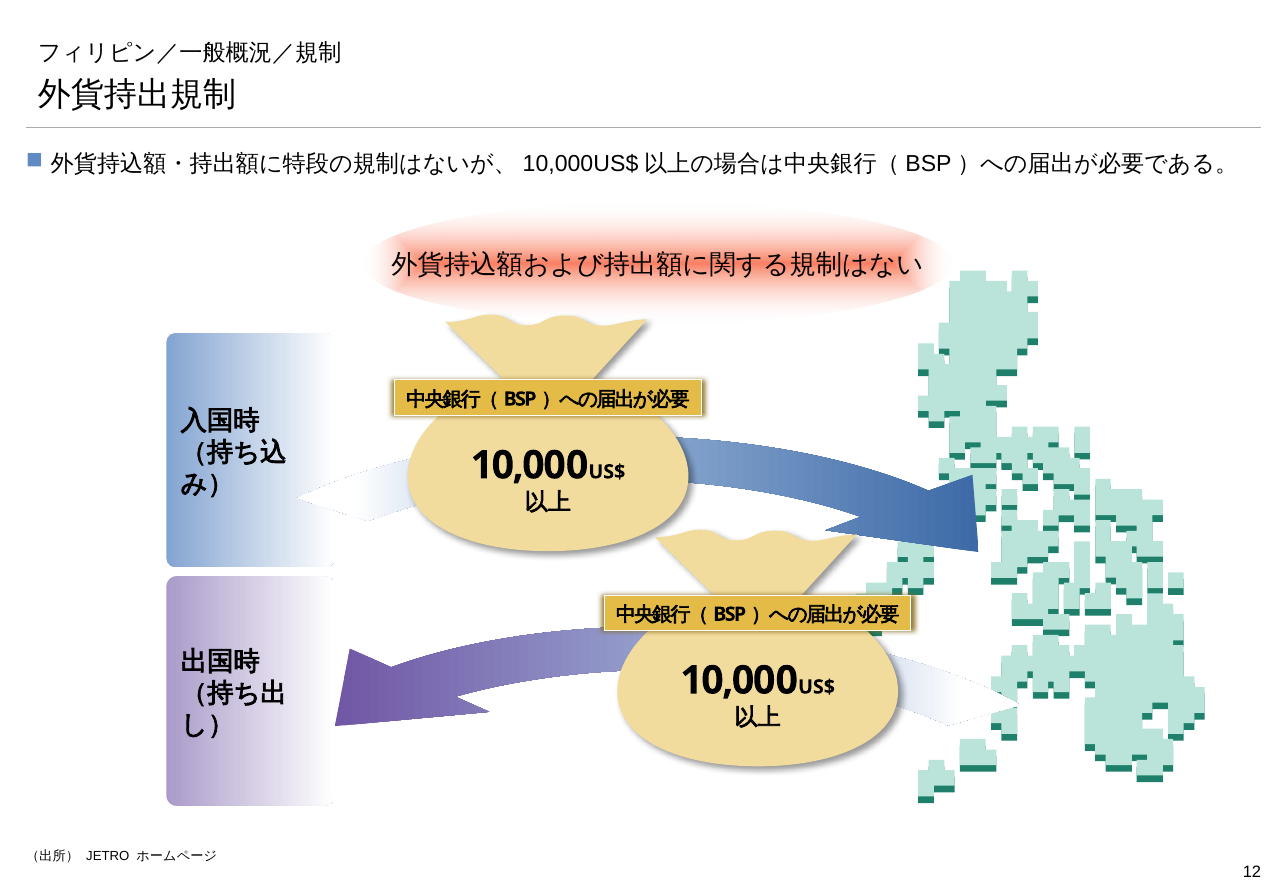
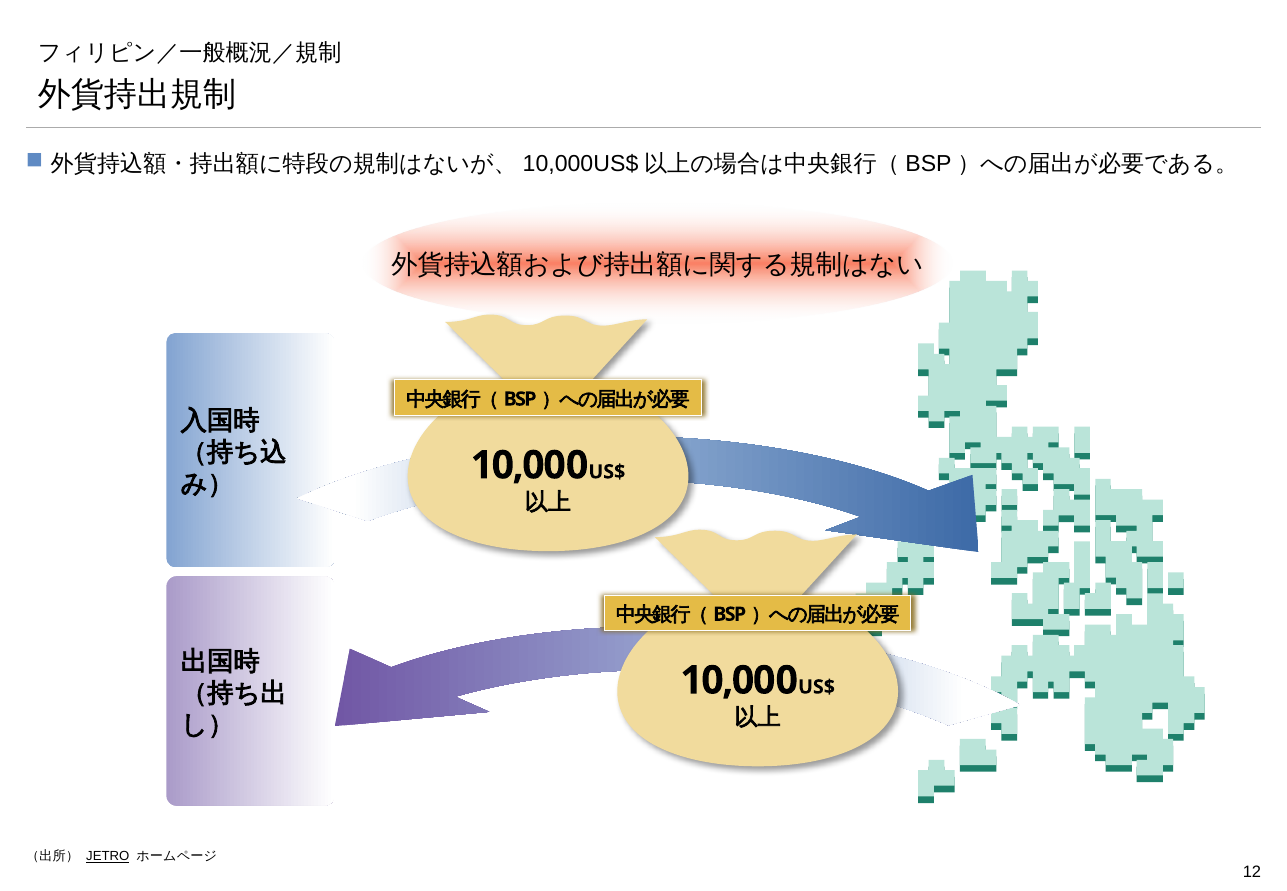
JETRO underline: none -> present
